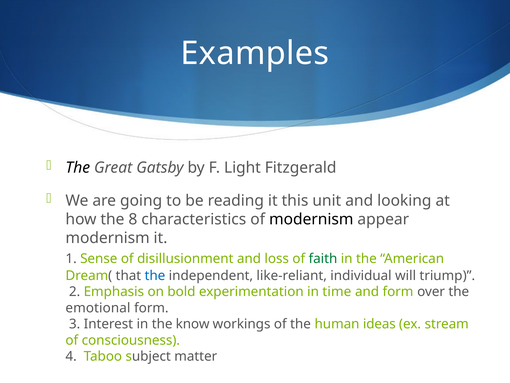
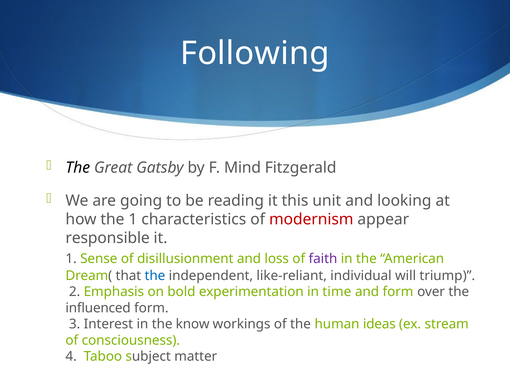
Examples: Examples -> Following
Light: Light -> Mind
the 8: 8 -> 1
modernism at (311, 219) colour: black -> red
modernism at (108, 238): modernism -> responsible
faith colour: green -> purple
emotional: emotional -> influenced
